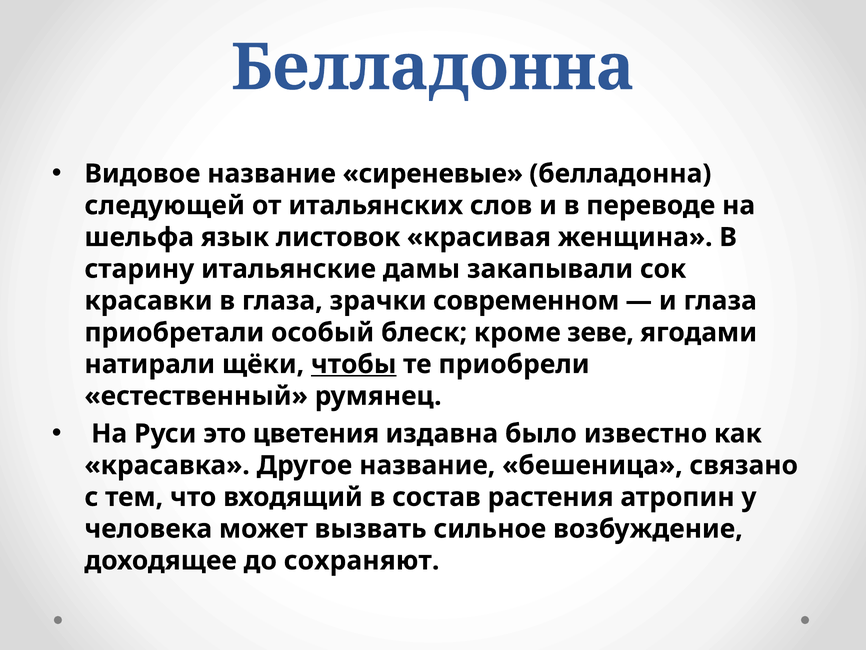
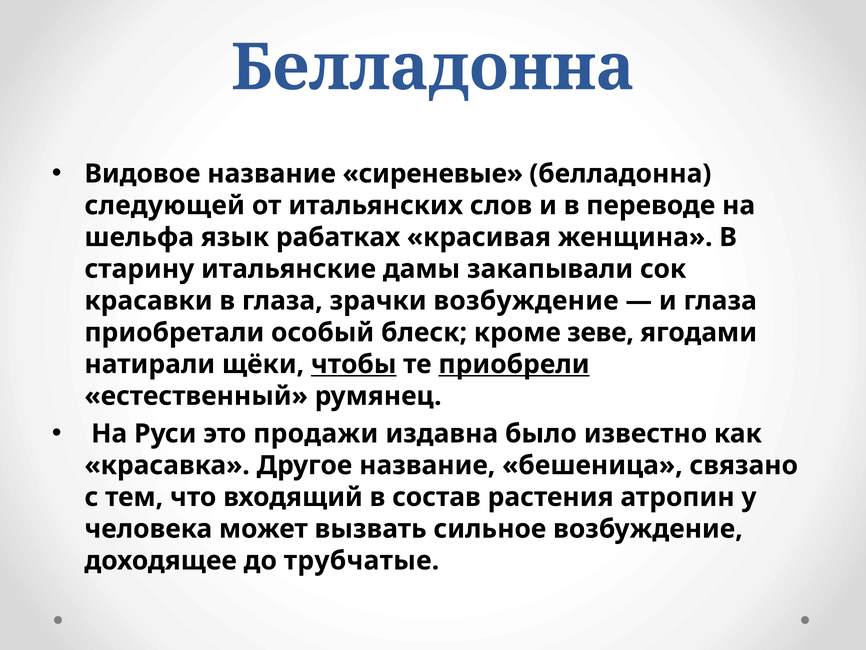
листовок: листовок -> рабатках
зрачки современном: современном -> возбуждение
приобрели underline: none -> present
цветения: цветения -> продажи
сохраняют: сохраняют -> трубчатые
